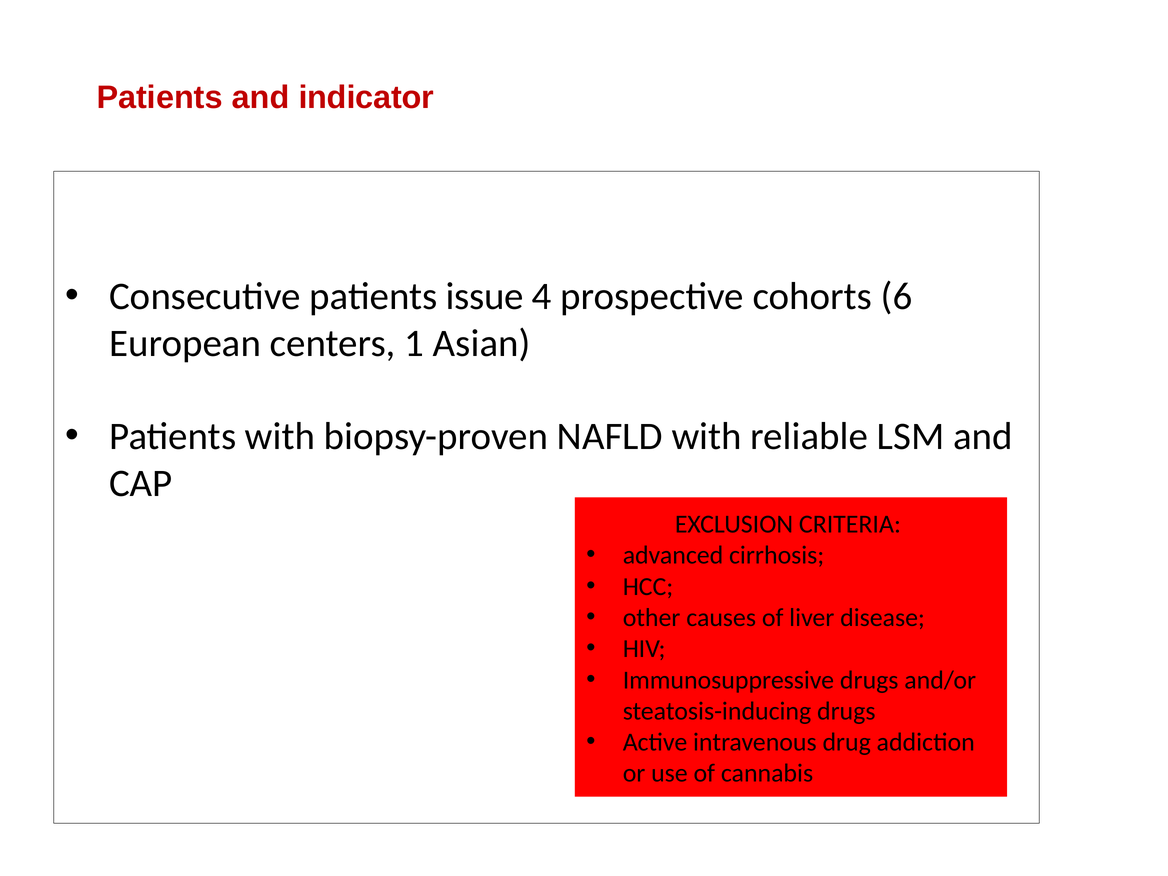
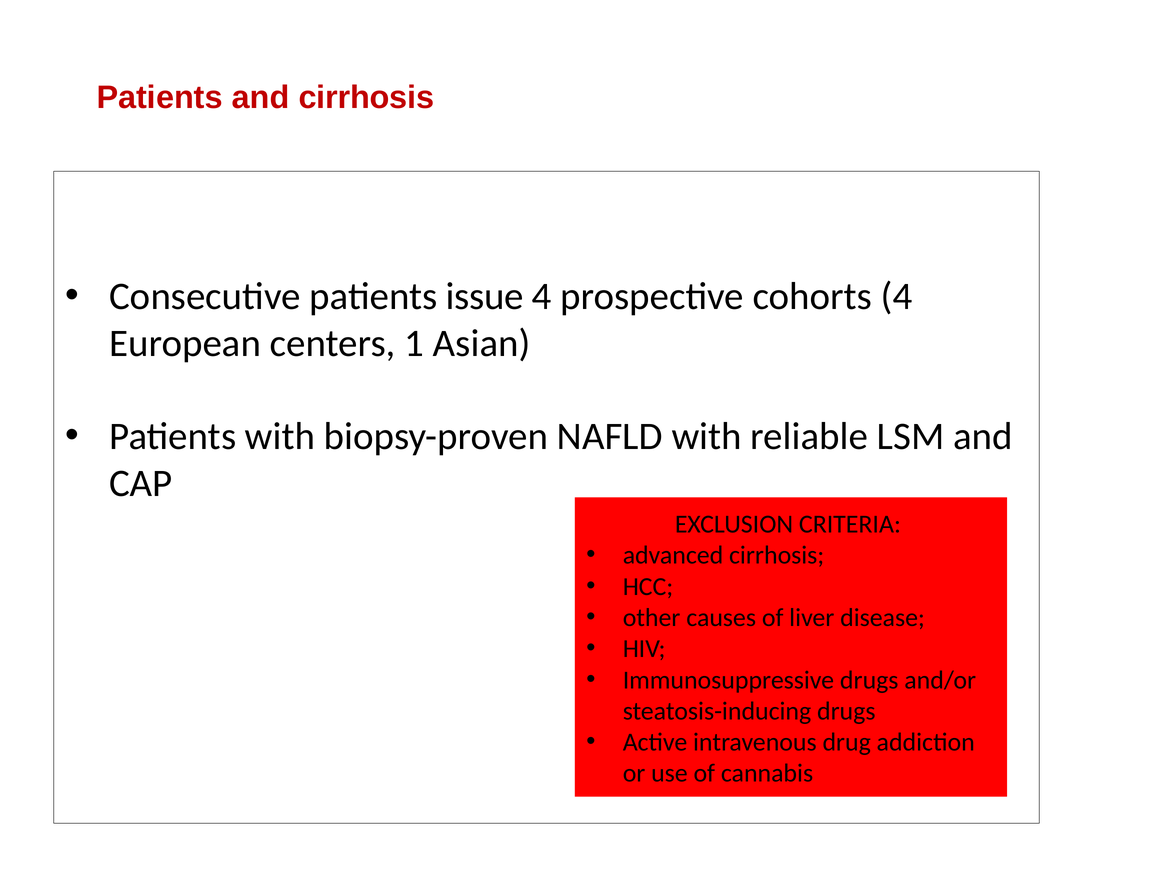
and indicator: indicator -> cirrhosis
cohorts 6: 6 -> 4
